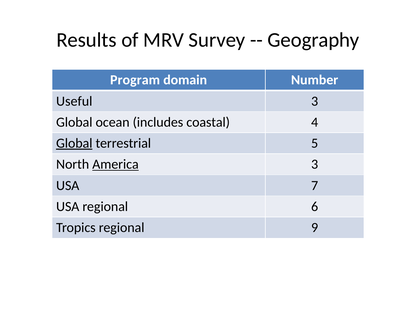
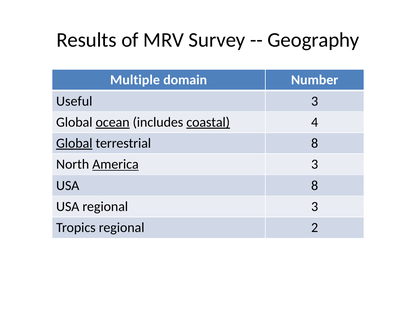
Program: Program -> Multiple
ocean underline: none -> present
coastal underline: none -> present
terrestrial 5: 5 -> 8
USA 7: 7 -> 8
regional 6: 6 -> 3
9: 9 -> 2
